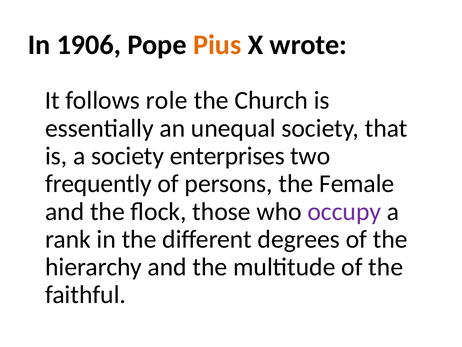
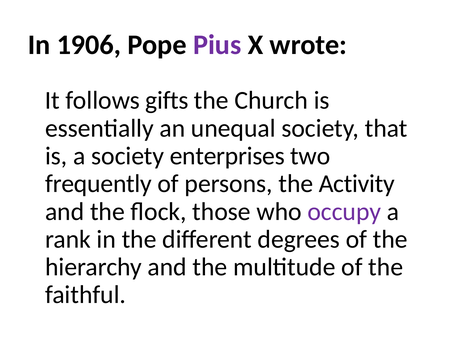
Pius colour: orange -> purple
role: role -> gifts
Female: Female -> Activity
